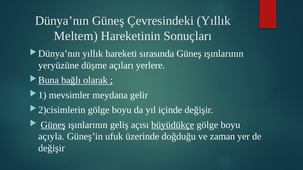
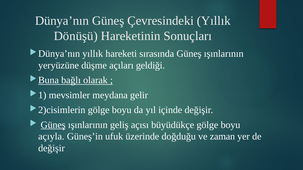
Meltem: Meltem -> Dönüşü
yerlere: yerlere -> geldiği
büyüdükçe underline: present -> none
